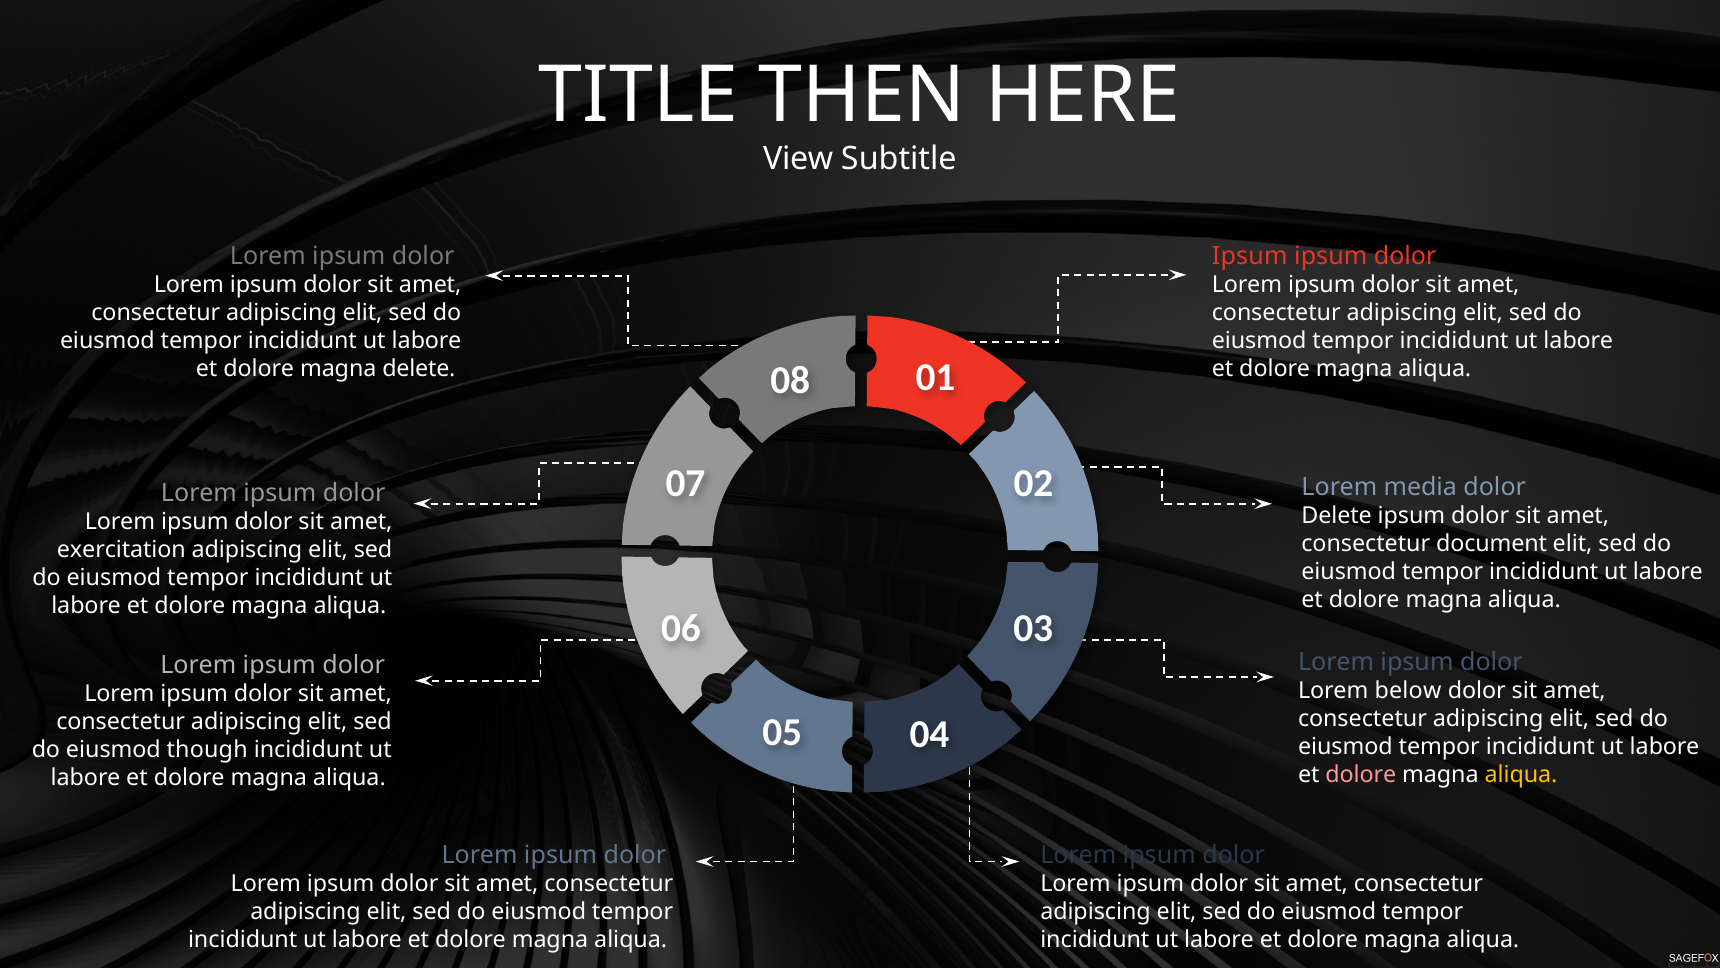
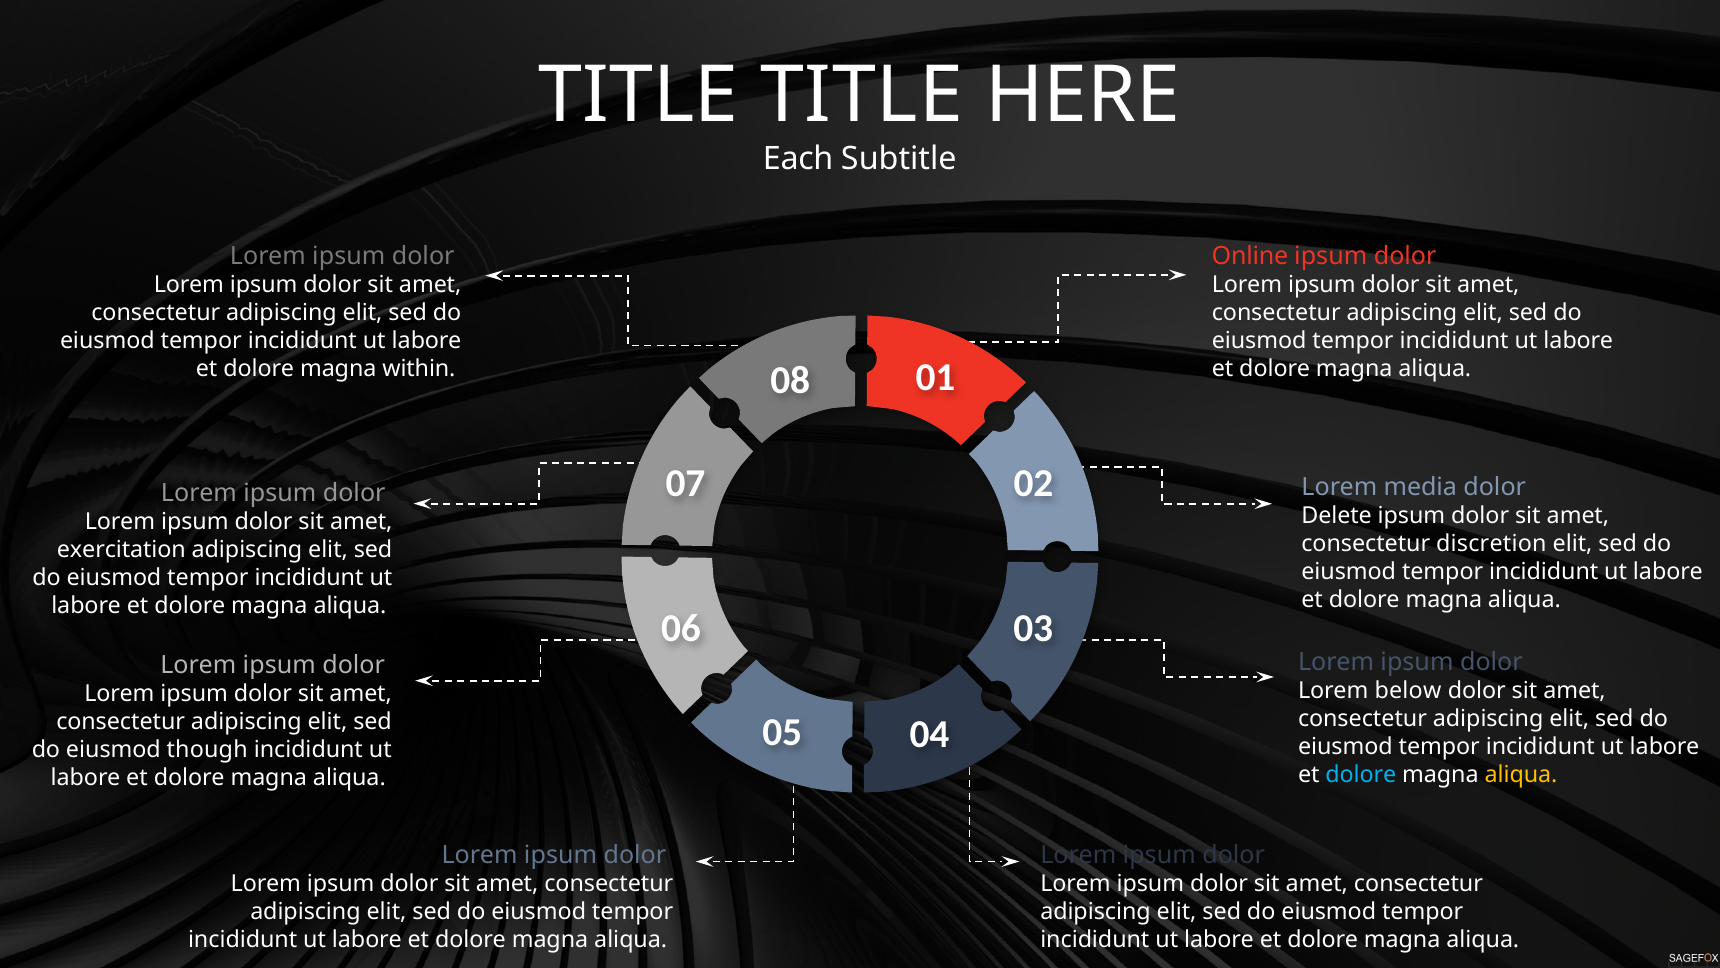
TITLE THEN: THEN -> TITLE
View: View -> Each
Ipsum at (1250, 256): Ipsum -> Online
magna delete: delete -> within
document: document -> discretion
dolore at (1361, 774) colour: pink -> light blue
